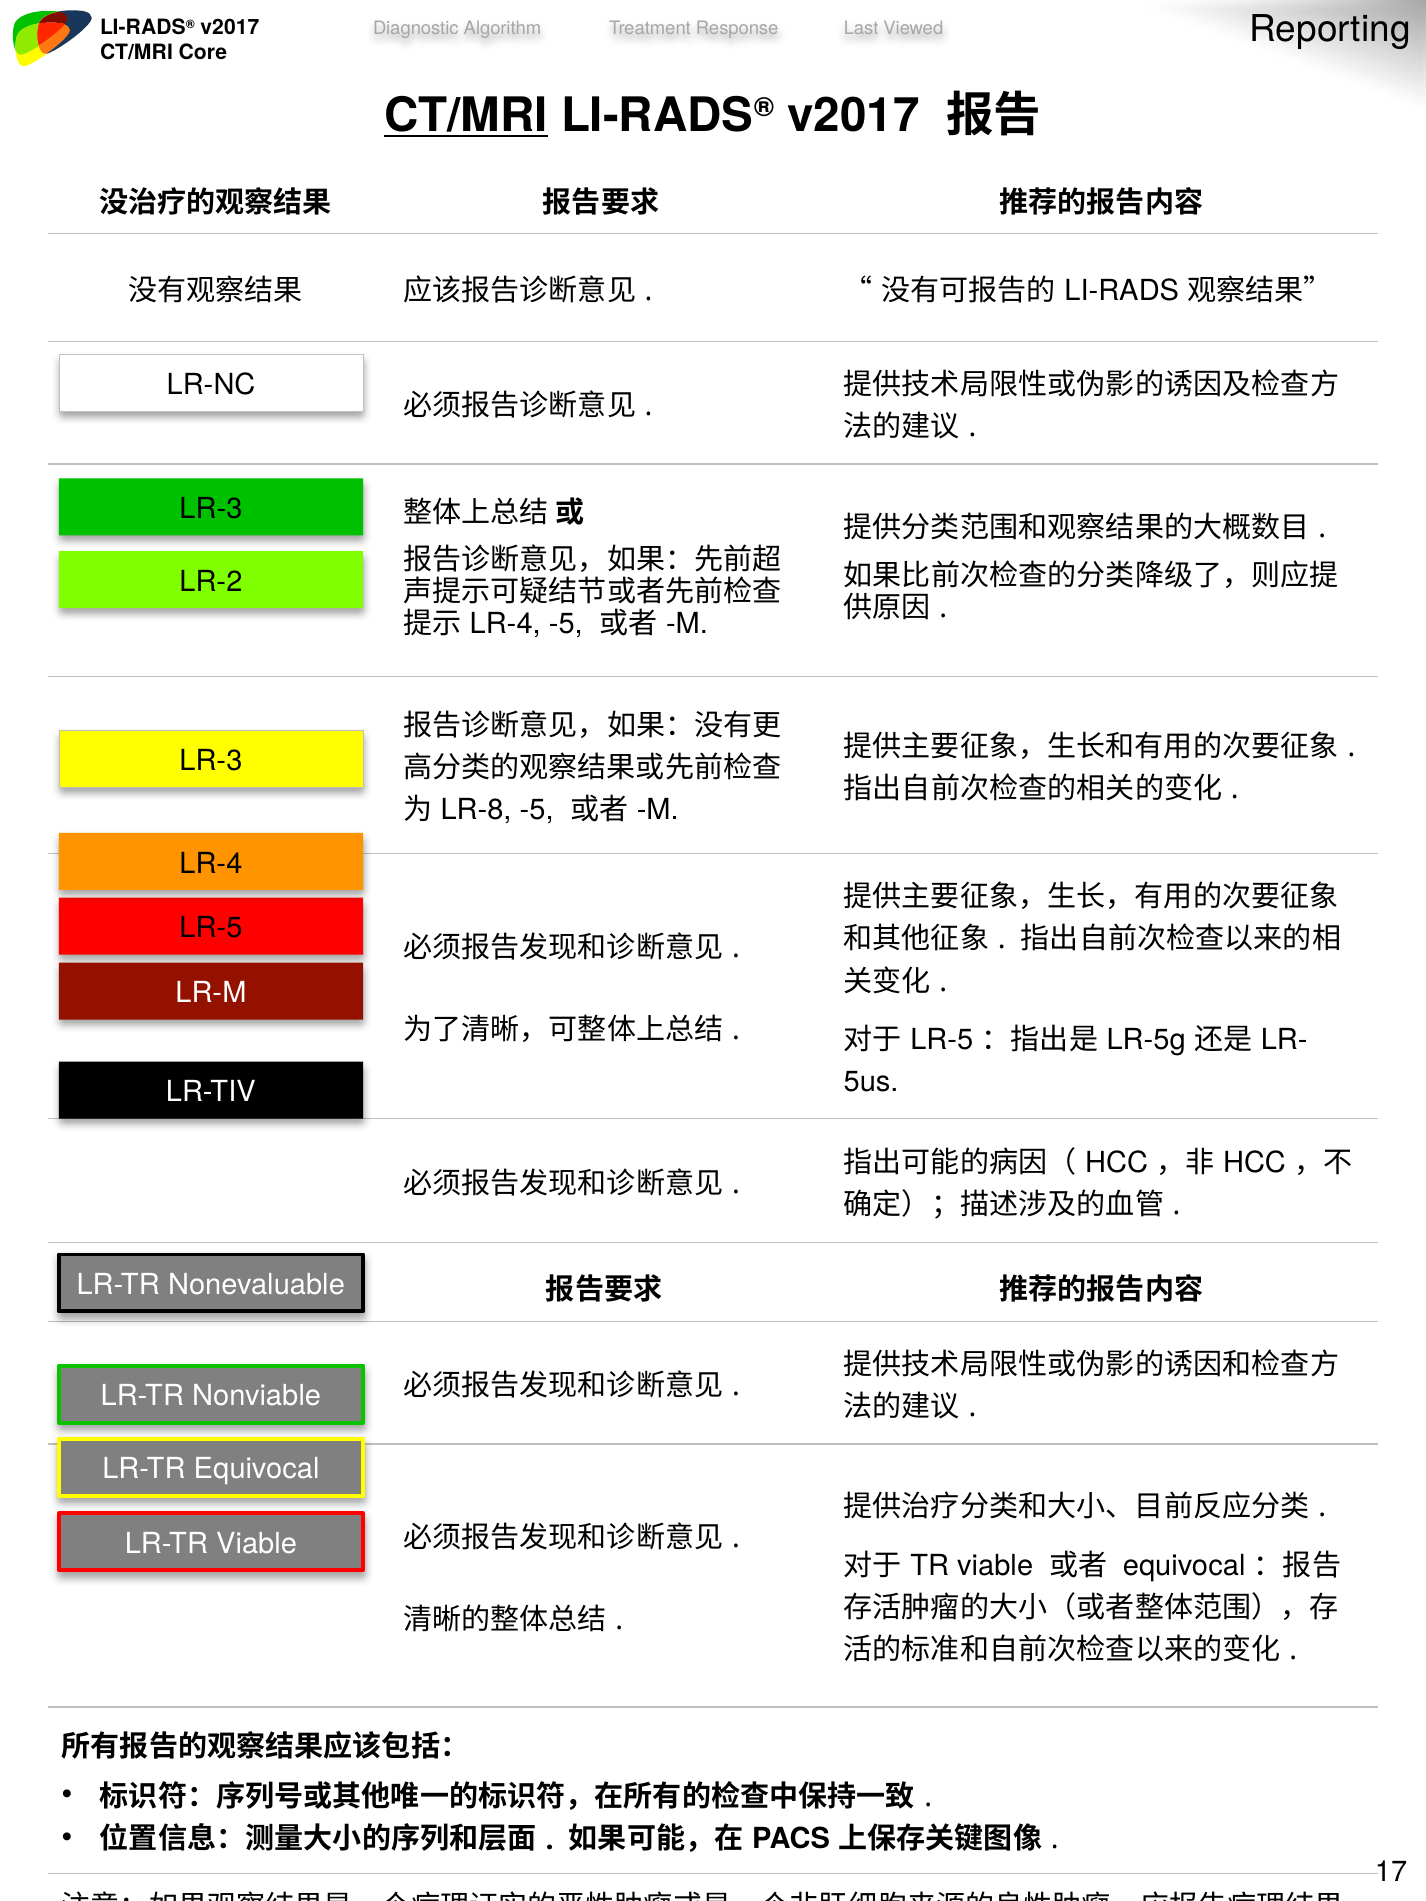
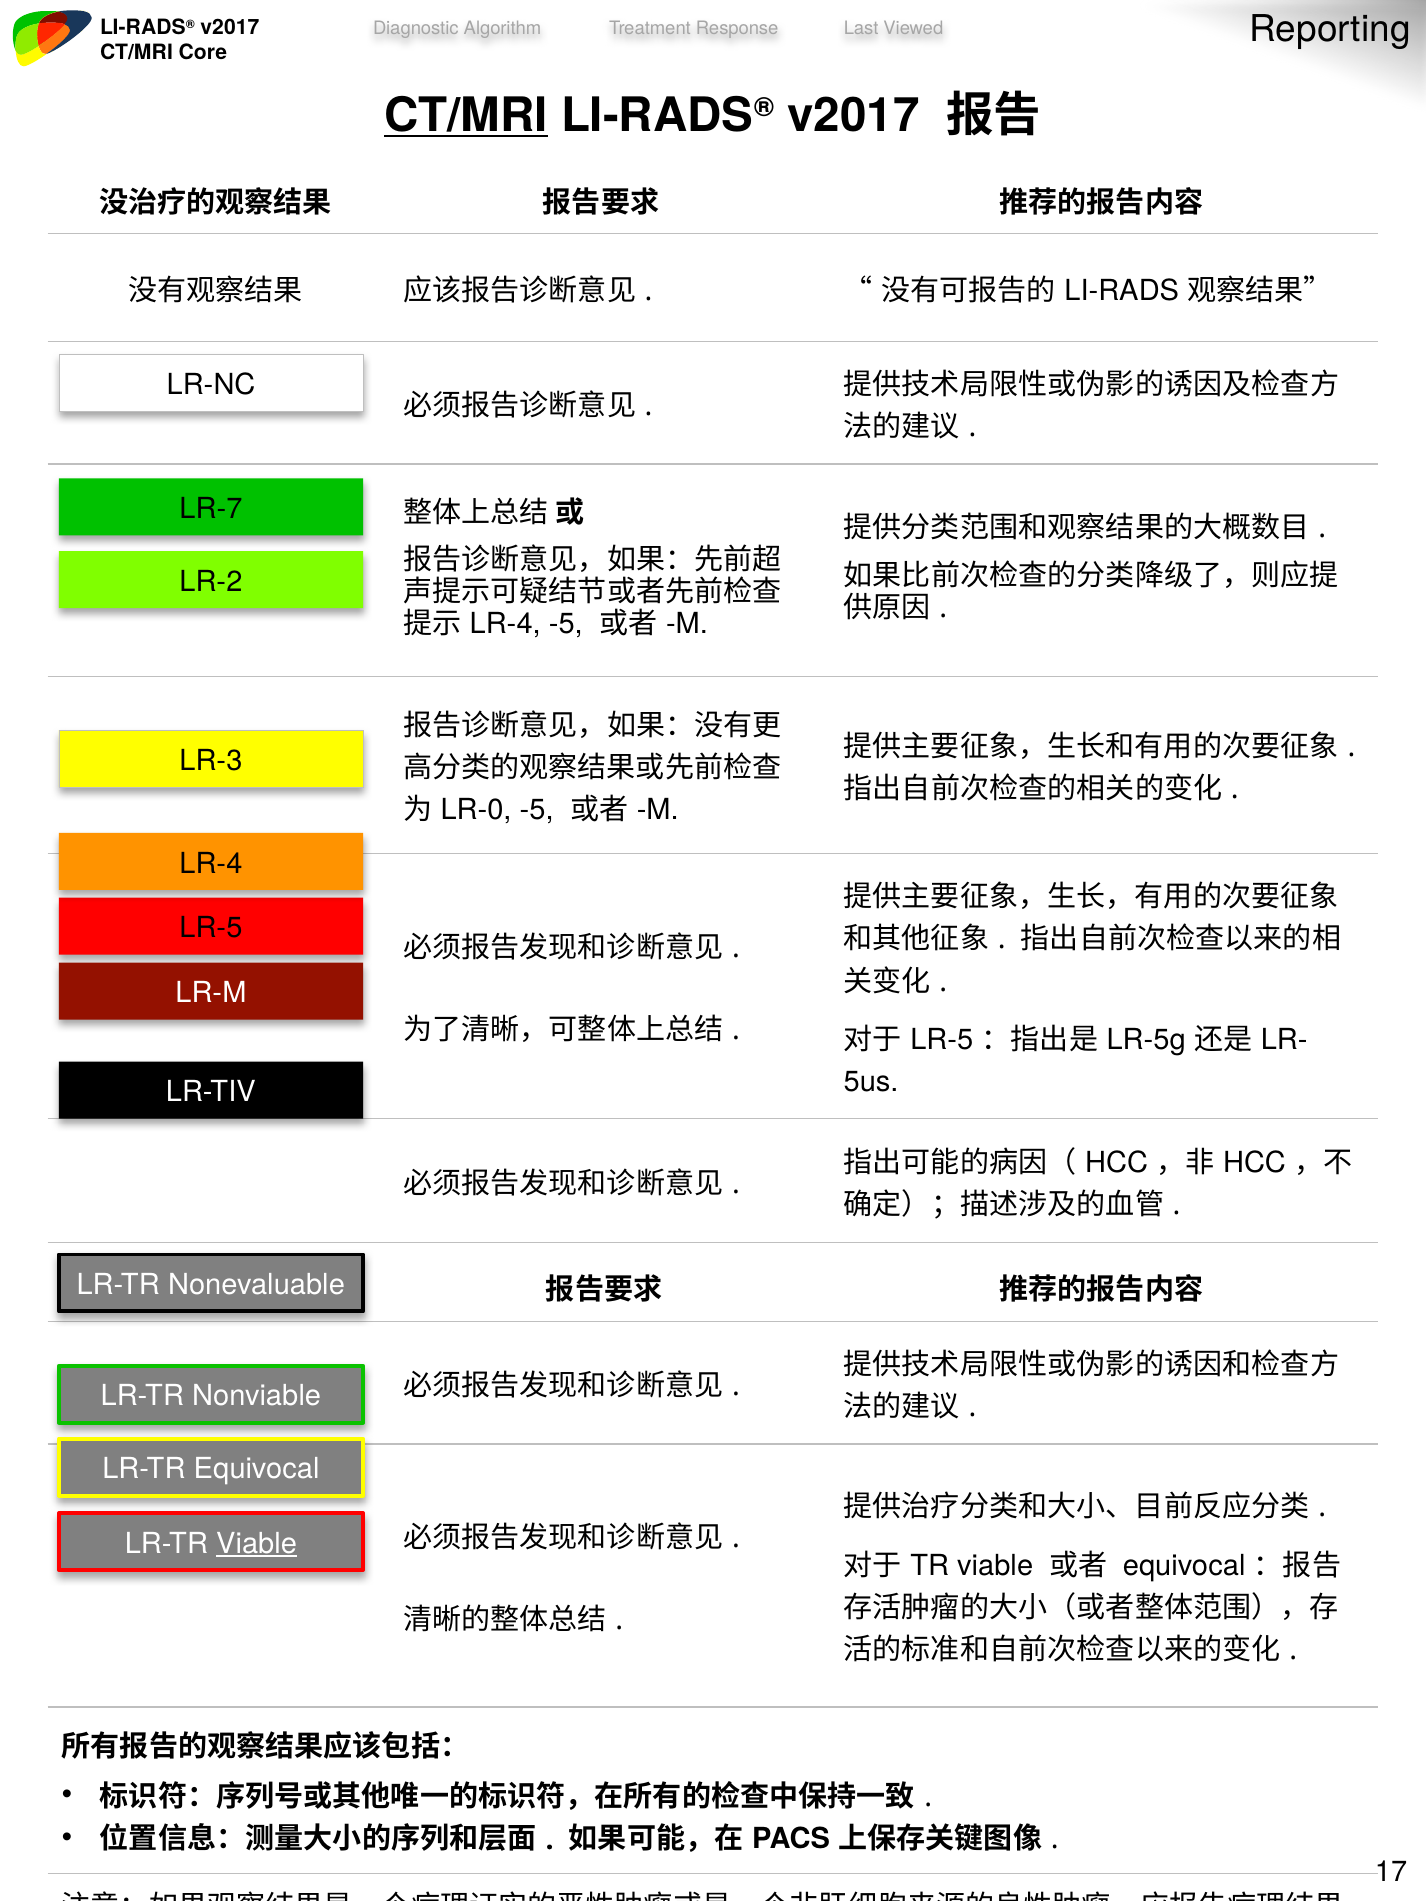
LR-3 at (211, 509): LR-3 -> LR-7
LR-8: LR-8 -> LR-0
Viable at (257, 1544) underline: none -> present
